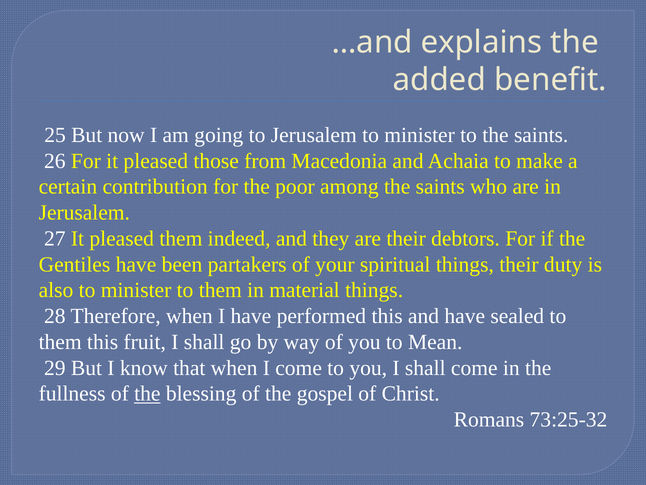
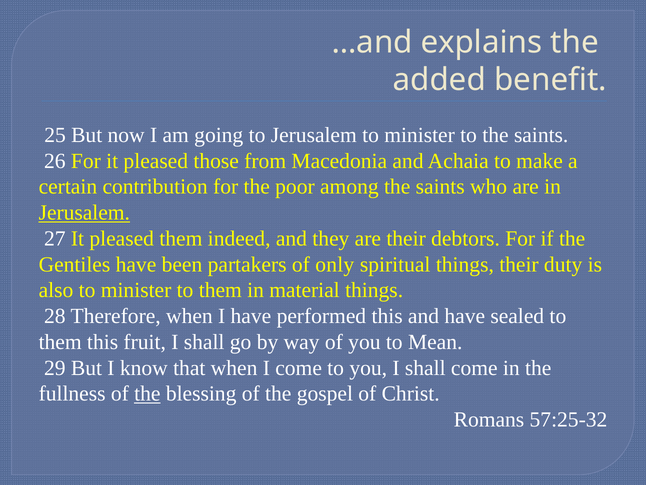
Jerusalem at (84, 213) underline: none -> present
your: your -> only
73:25-32: 73:25-32 -> 57:25-32
